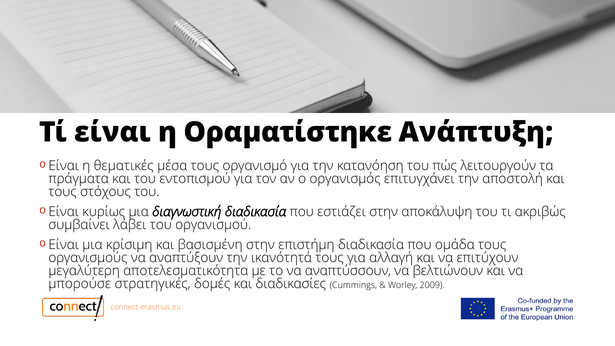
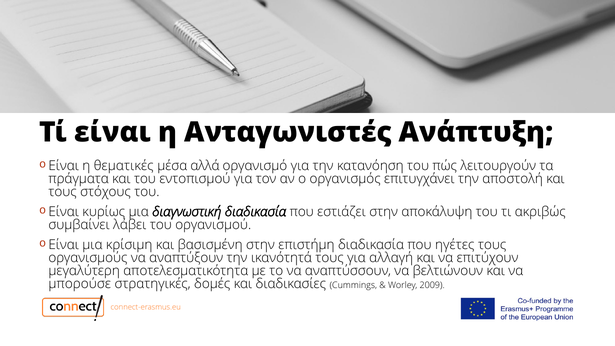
Οραματίστηκε: Οραματίστηκε -> Ανταγωνιστές
μέσα τους: τους -> αλλά
ομάδα: ομάδα -> ηγέτες
